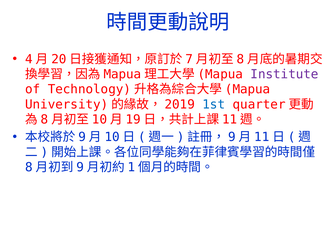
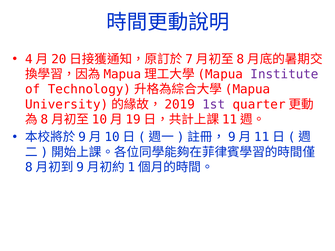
1st colour: blue -> purple
